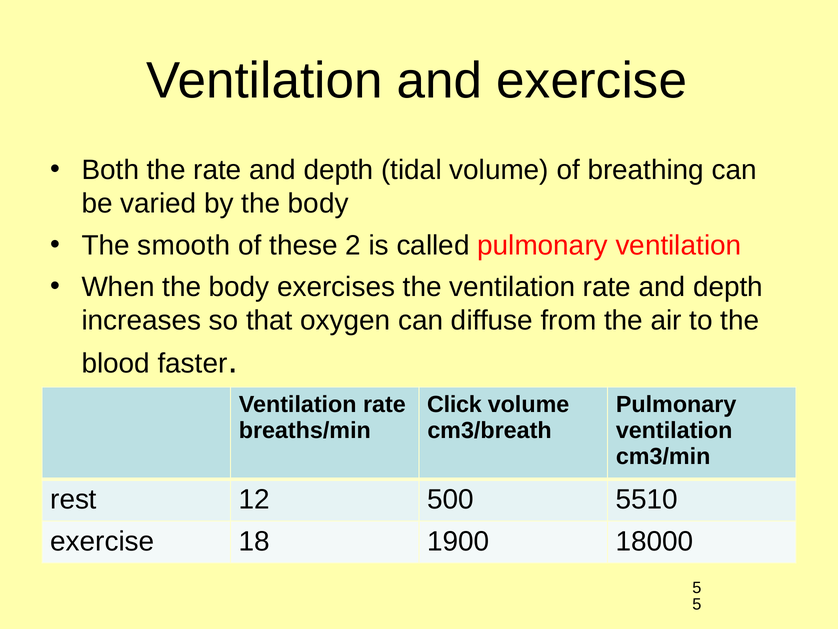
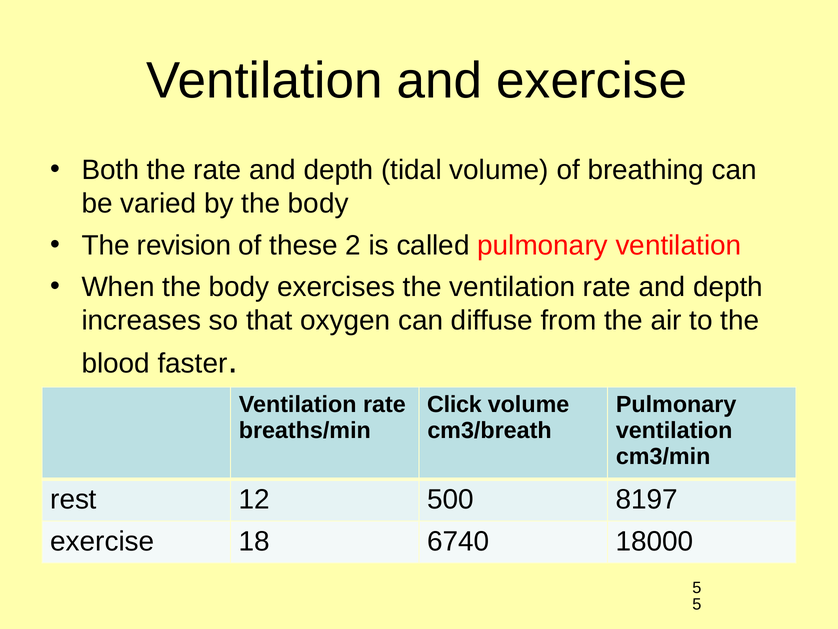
smooth: smooth -> revision
5510: 5510 -> 8197
1900: 1900 -> 6740
